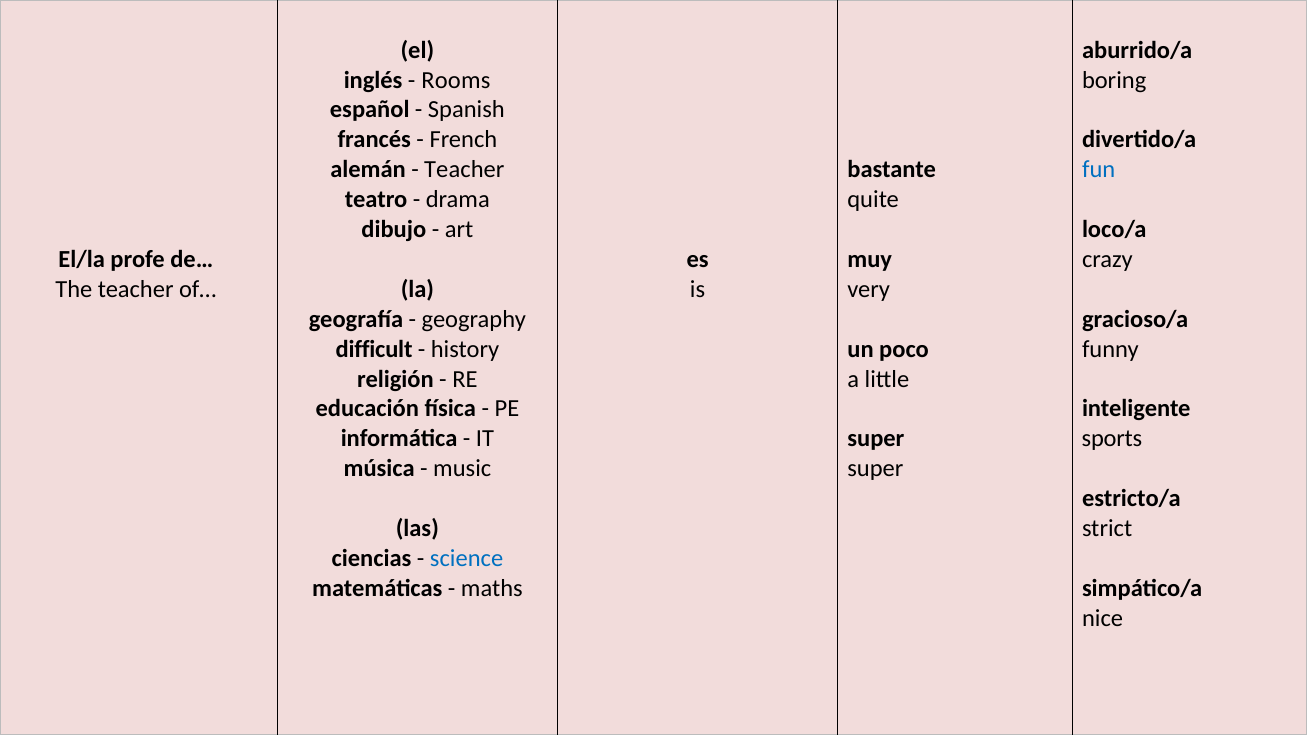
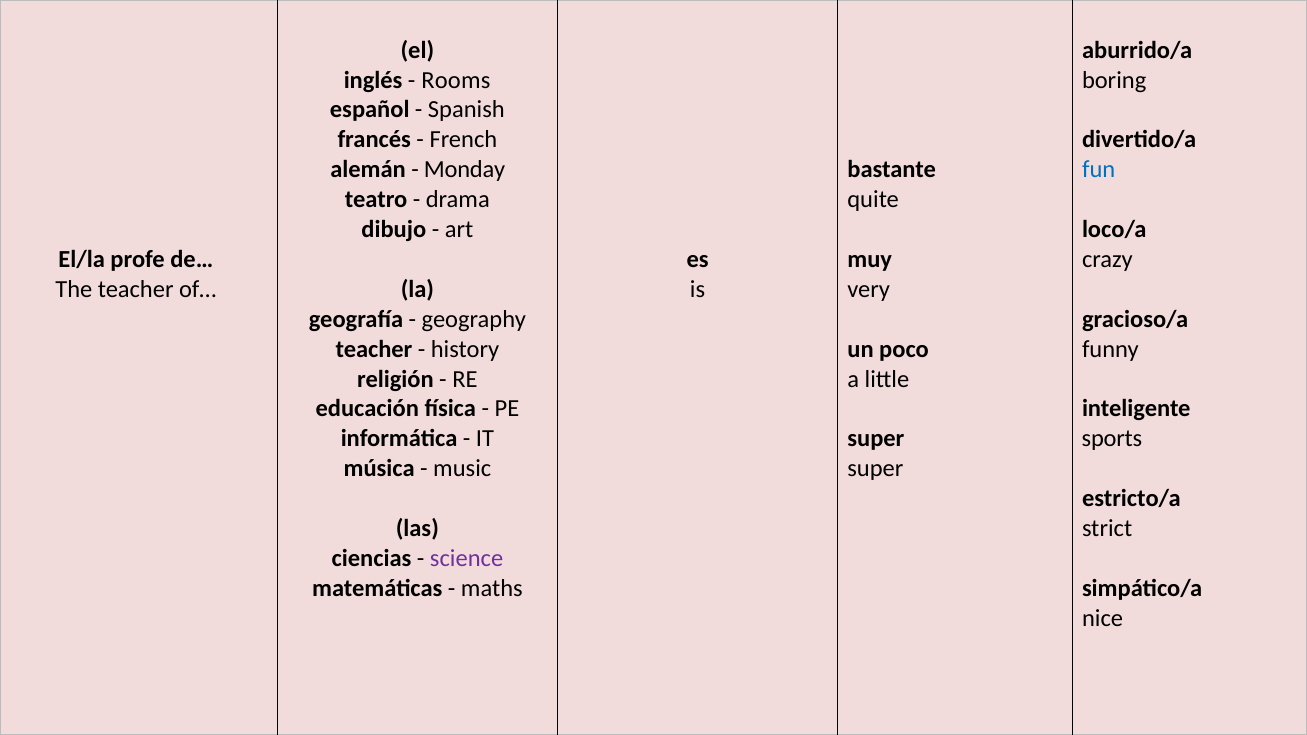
Teacher at (464, 170): Teacher -> Monday
difficult at (374, 349): difficult -> teacher
science colour: blue -> purple
